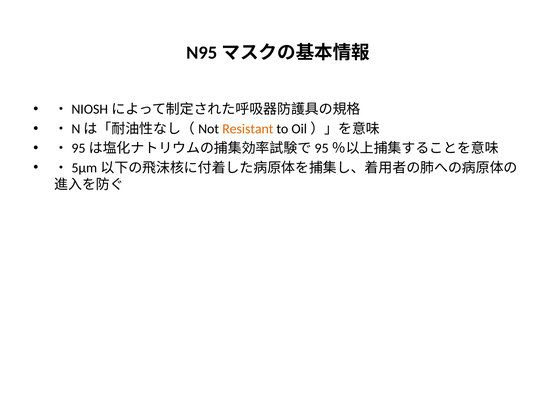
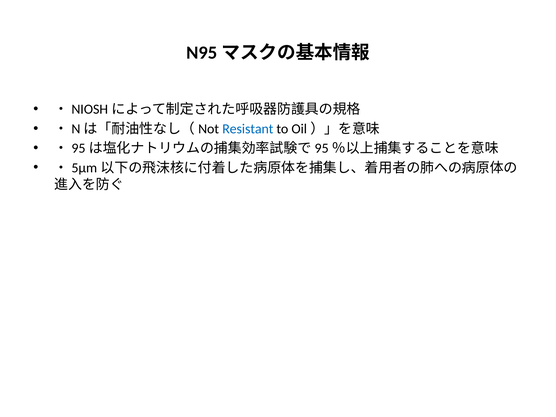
Resistant colour: orange -> blue
